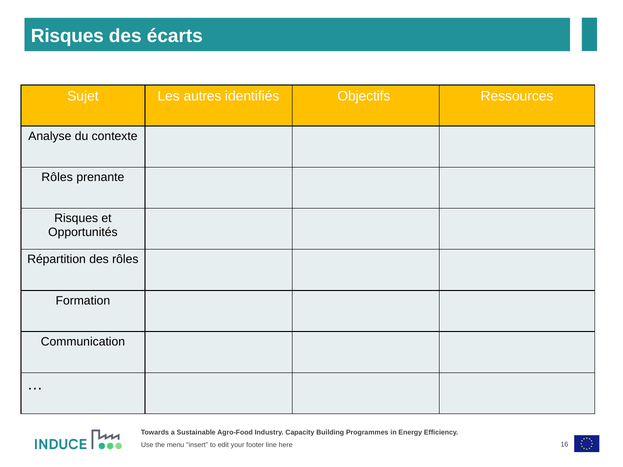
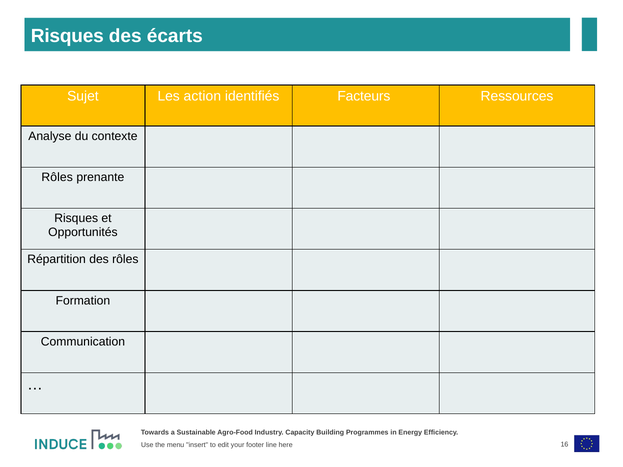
autres: autres -> action
Objectifs: Objectifs -> Facteurs
